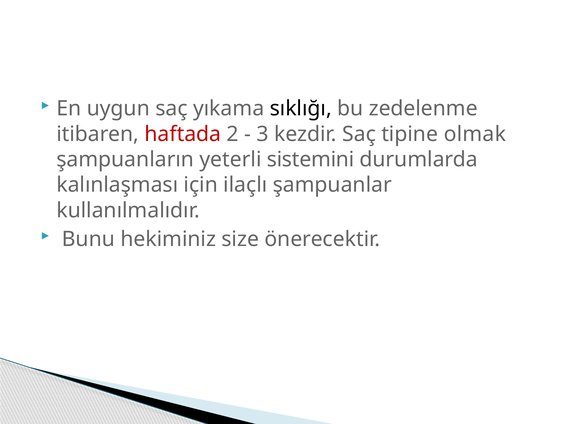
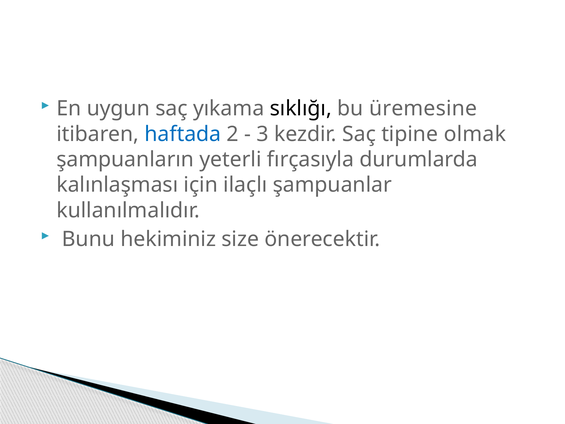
zedelenme: zedelenme -> üremesine
haftada colour: red -> blue
sistemini: sistemini -> fırçasıyla
